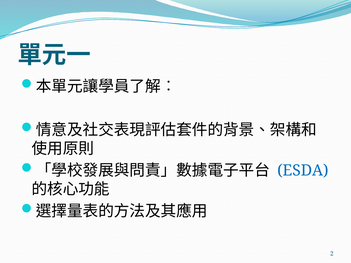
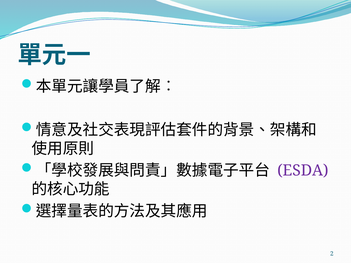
ESDA colour: blue -> purple
